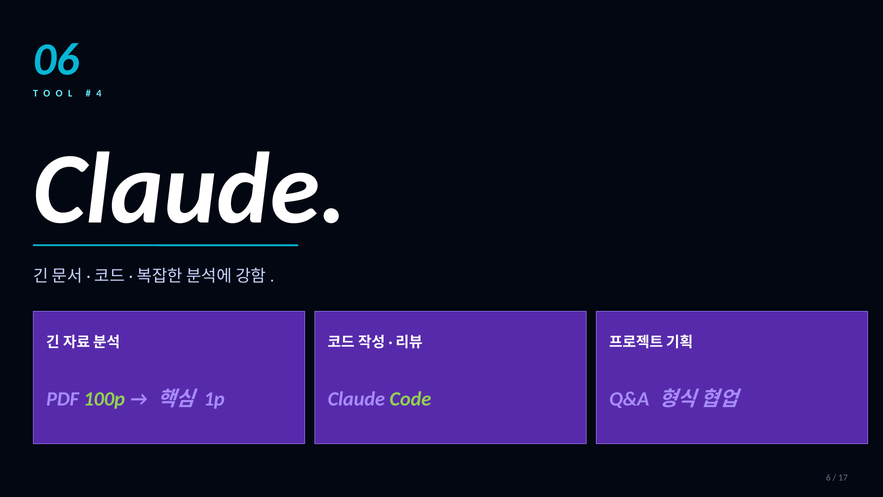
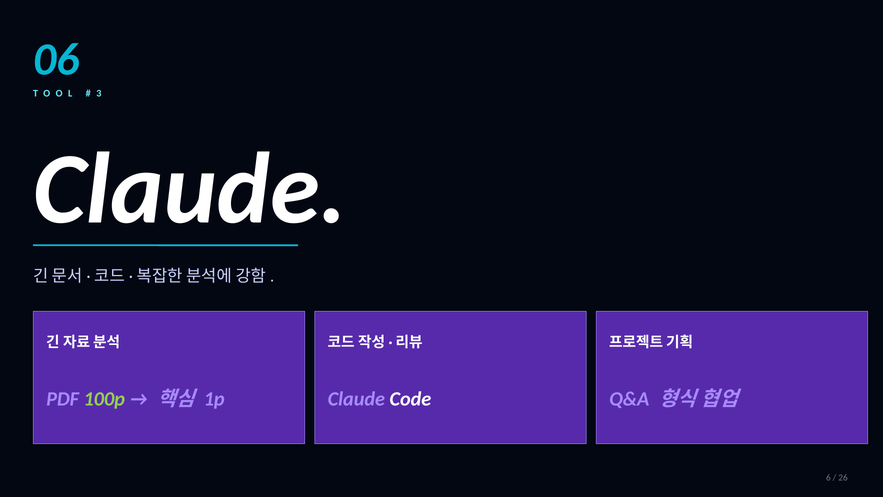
4: 4 -> 3
Code colour: light green -> white
17: 17 -> 26
